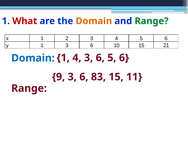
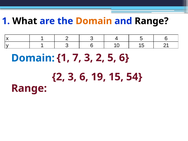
What colour: red -> black
Range at (152, 21) colour: green -> black
1 4: 4 -> 7
6 at (100, 58): 6 -> 2
9 at (58, 77): 9 -> 2
83: 83 -> 19
11: 11 -> 54
